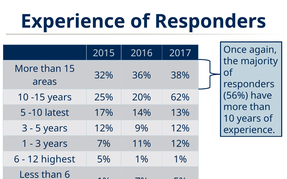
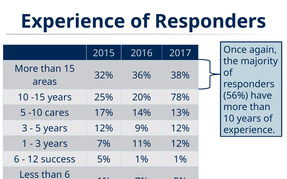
62%: 62% -> 78%
latest: latest -> cares
highest: highest -> success
